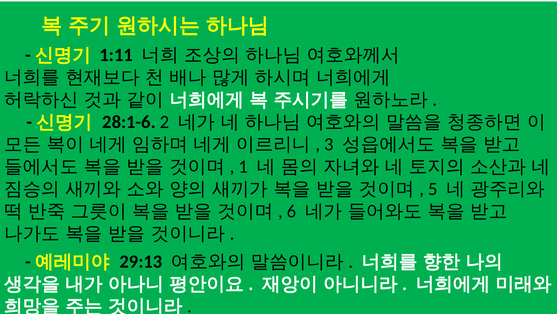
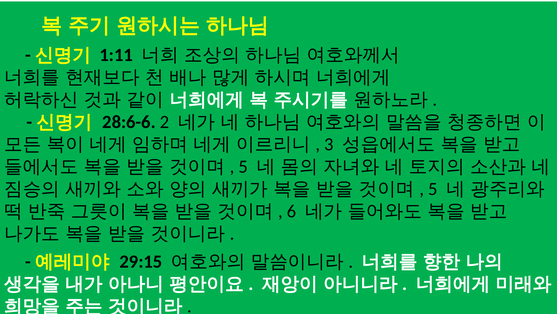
28:1-6: 28:1-6 -> 28:6-6
1 at (243, 166): 1 -> 5
29:13: 29:13 -> 29:15
